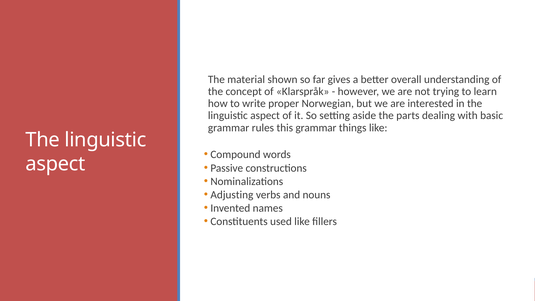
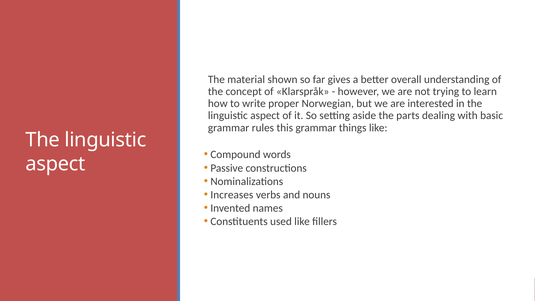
Adjusting: Adjusting -> Increases
